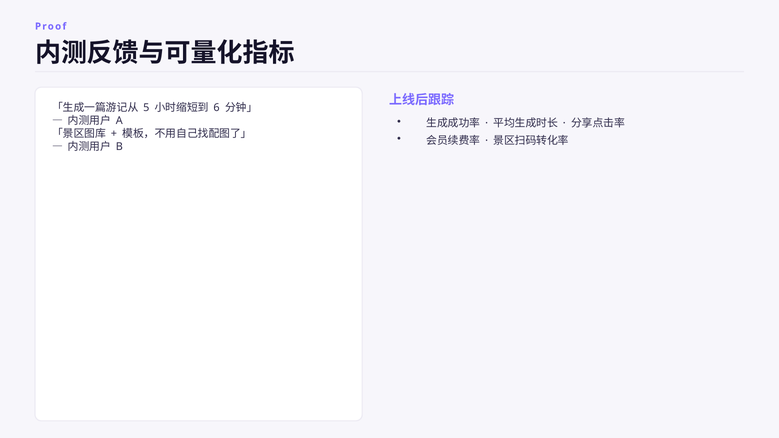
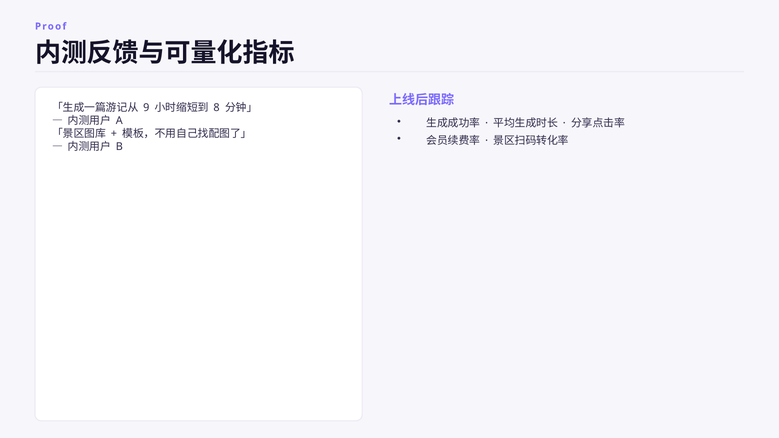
5: 5 -> 9
6: 6 -> 8
